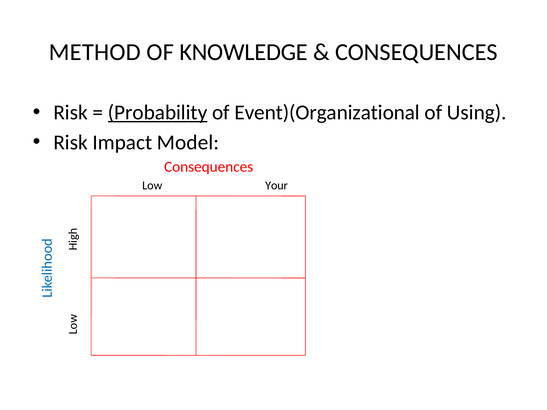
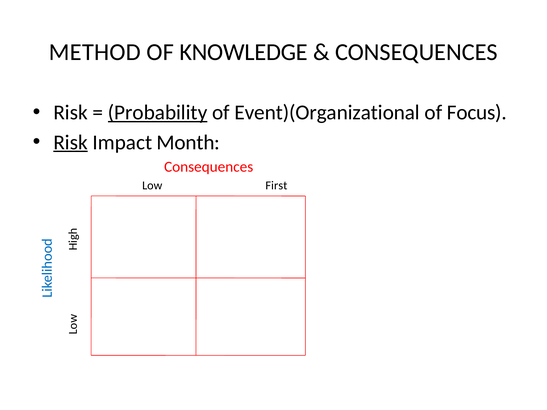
Using: Using -> Focus
Risk at (71, 142) underline: none -> present
Model: Model -> Month
Your: Your -> First
